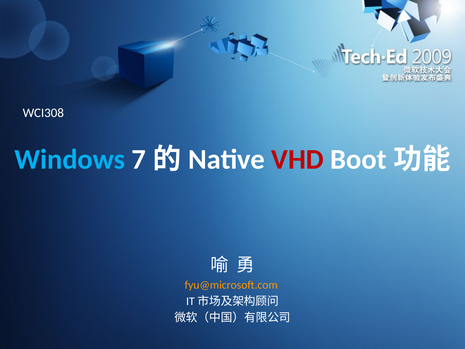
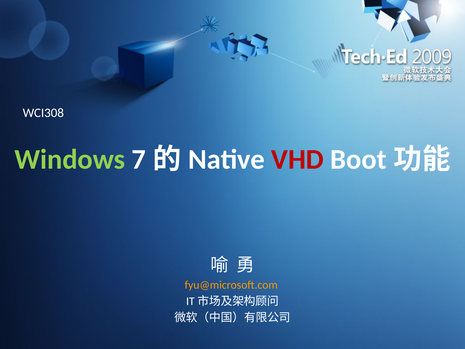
Windows colour: light blue -> light green
